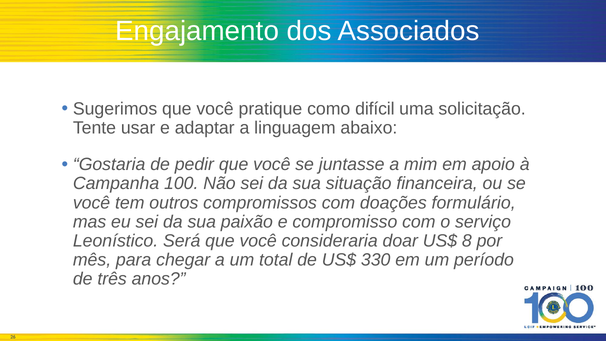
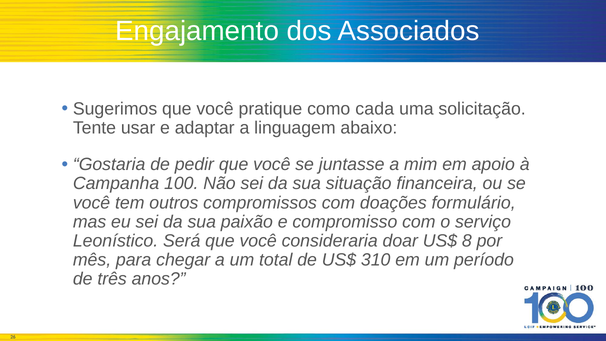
difícil: difícil -> cada
330: 330 -> 310
